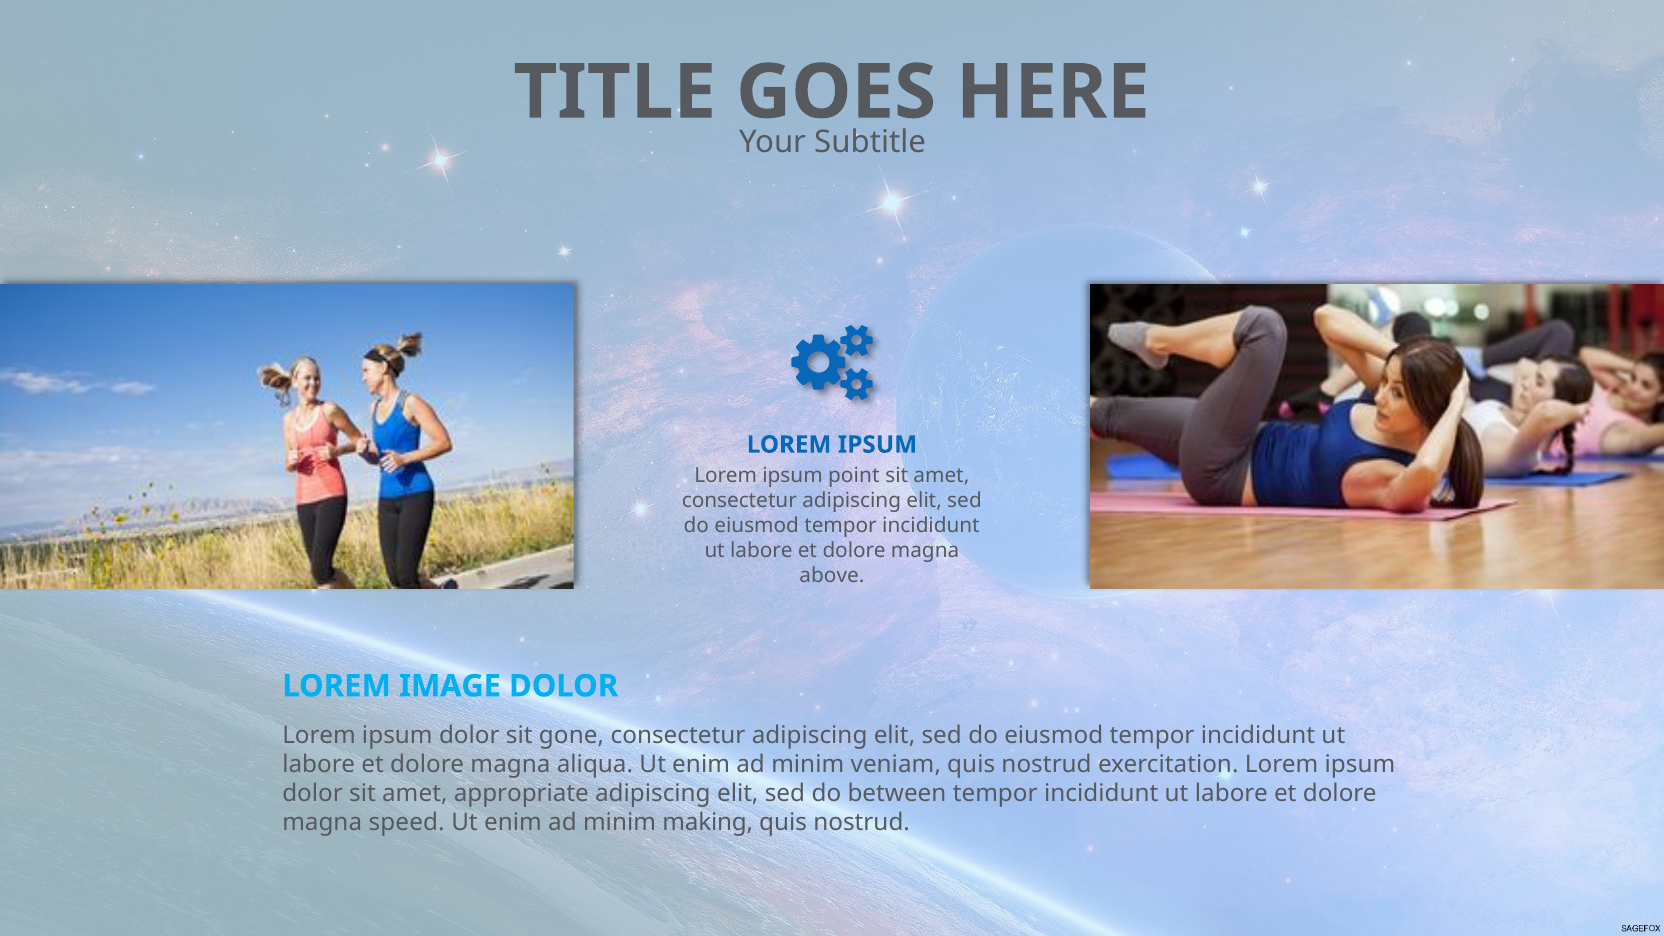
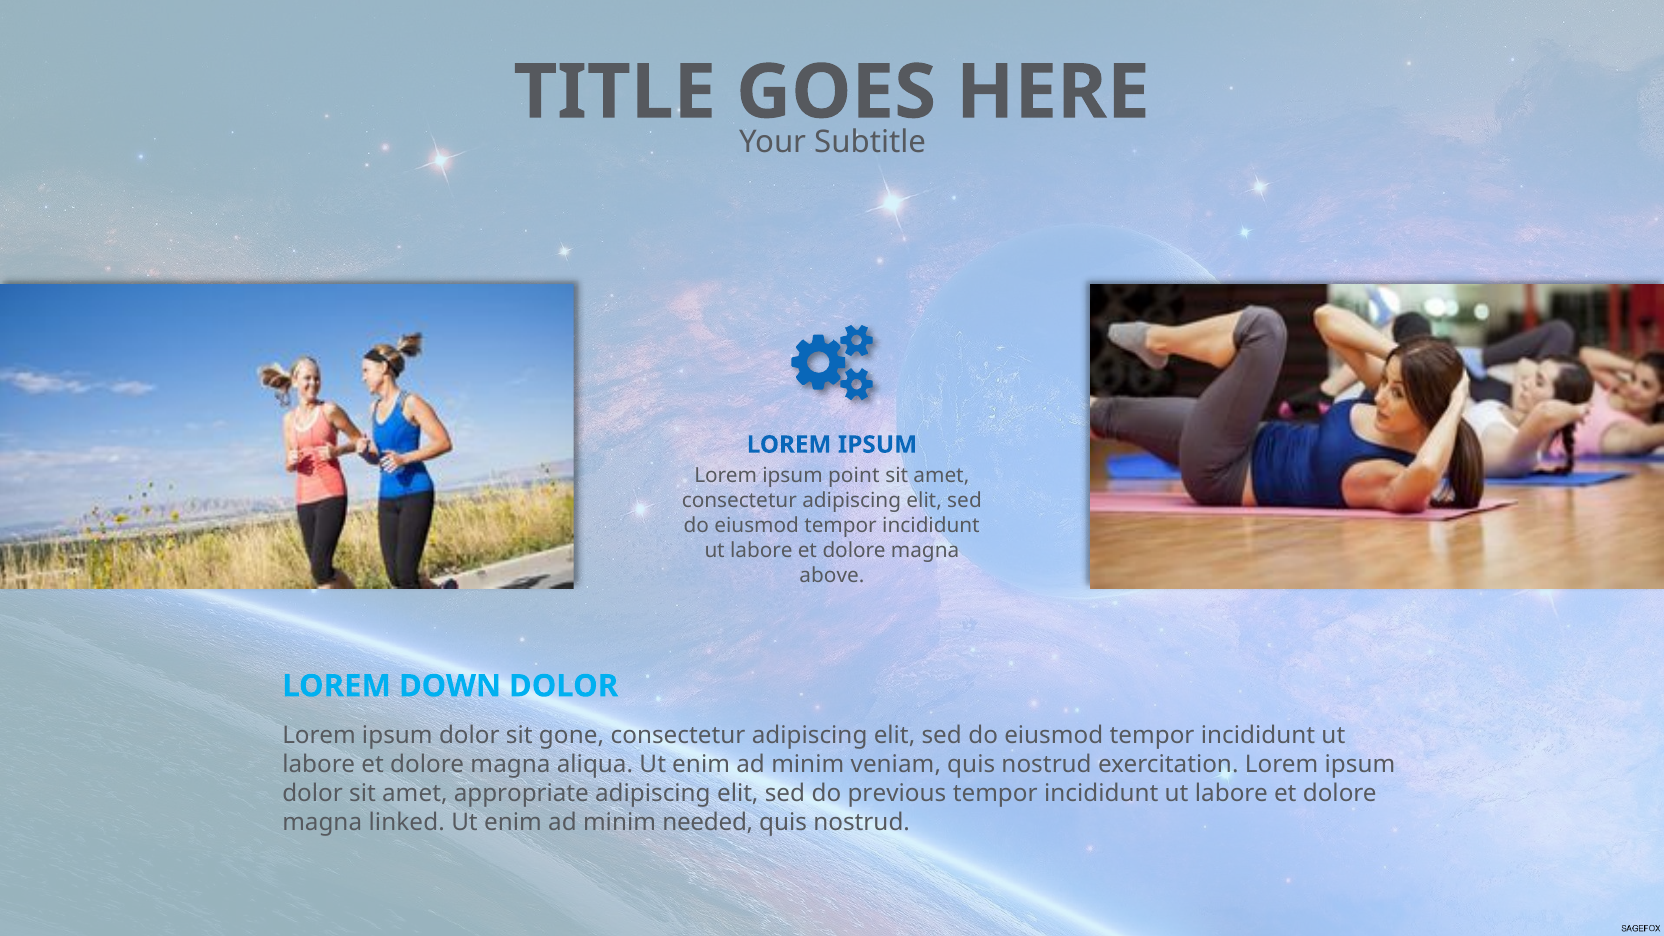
IMAGE: IMAGE -> DOWN
between: between -> previous
speed: speed -> linked
making: making -> needed
